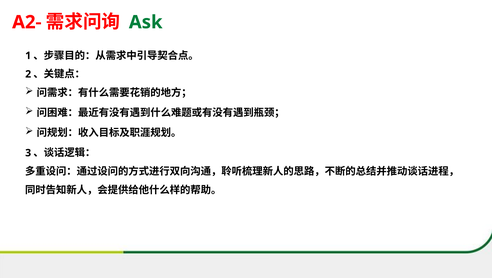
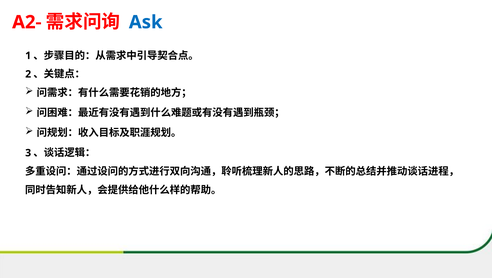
Ask colour: green -> blue
